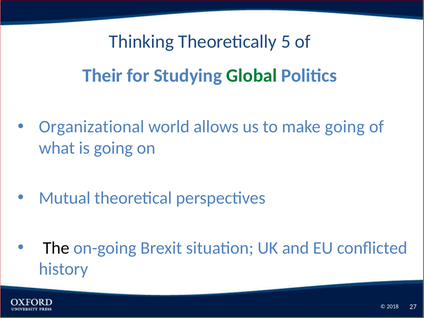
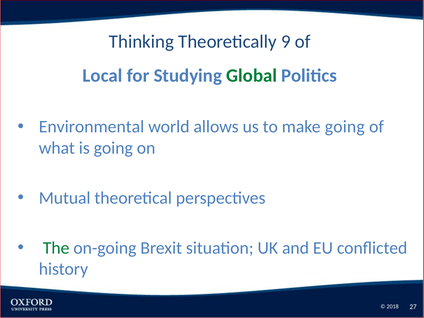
5: 5 -> 9
Their: Their -> Local
Organizational: Organizational -> Environmental
The colour: black -> green
